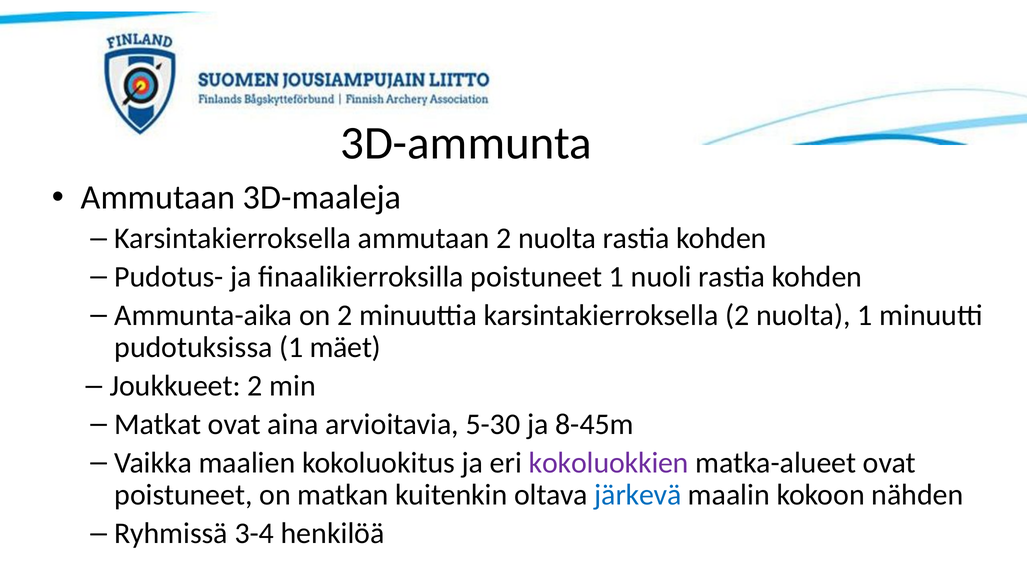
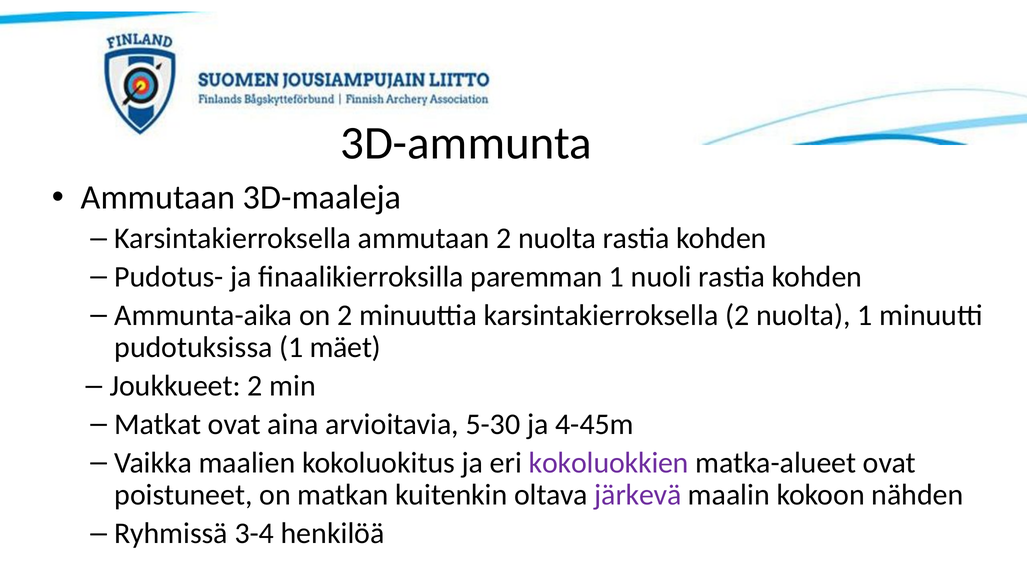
finaalikierroksilla poistuneet: poistuneet -> paremman
8-45m: 8-45m -> 4-45m
järkevä colour: blue -> purple
